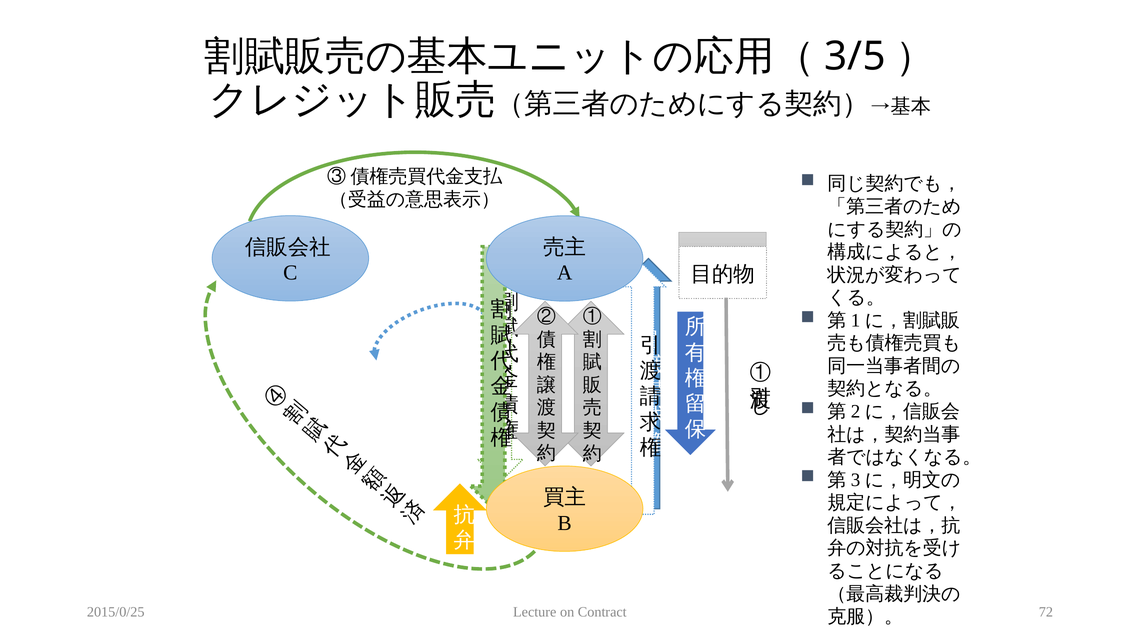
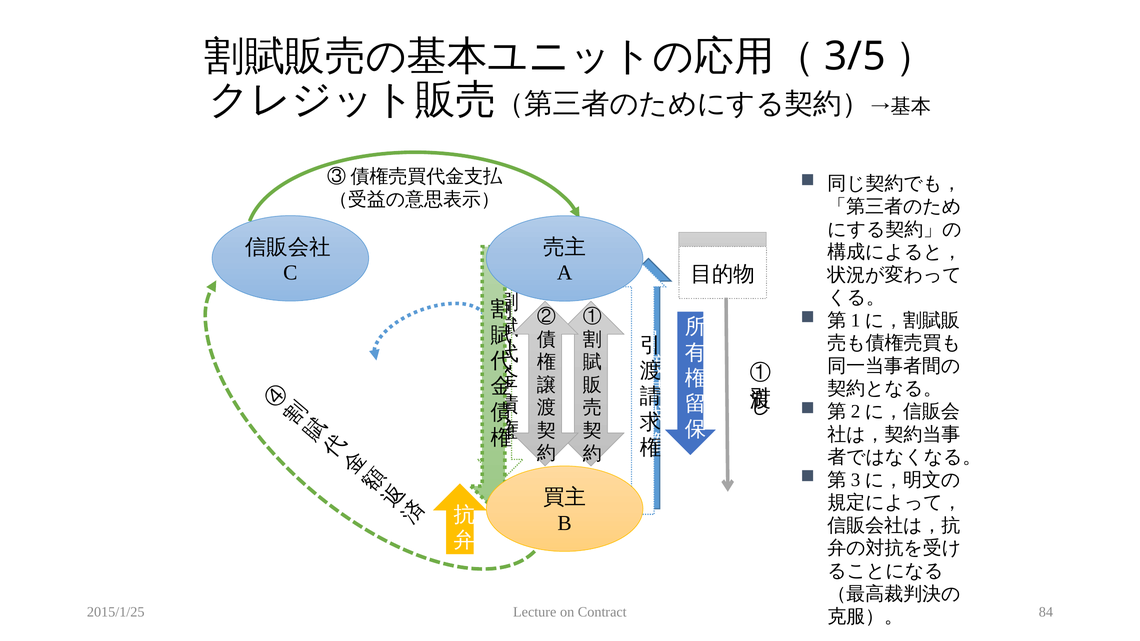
2015/0/25: 2015/0/25 -> 2015/1/25
72: 72 -> 84
